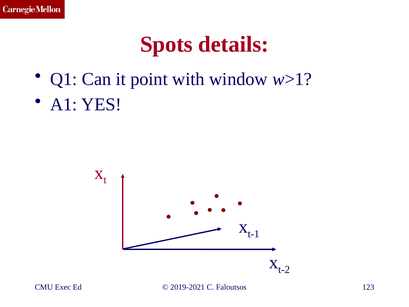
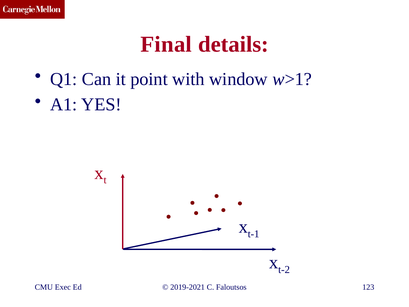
Spots: Spots -> Final
